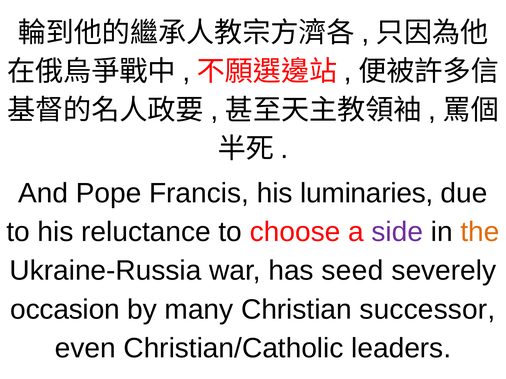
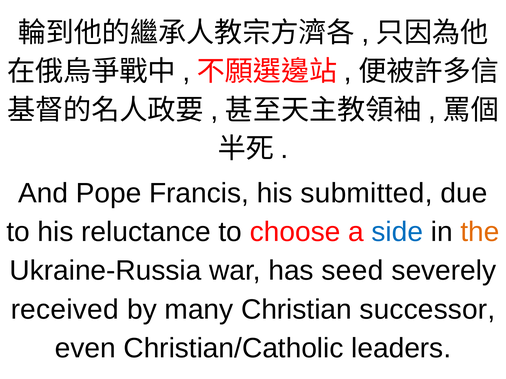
luminaries: luminaries -> submitted
side colour: purple -> blue
occasion: occasion -> received
